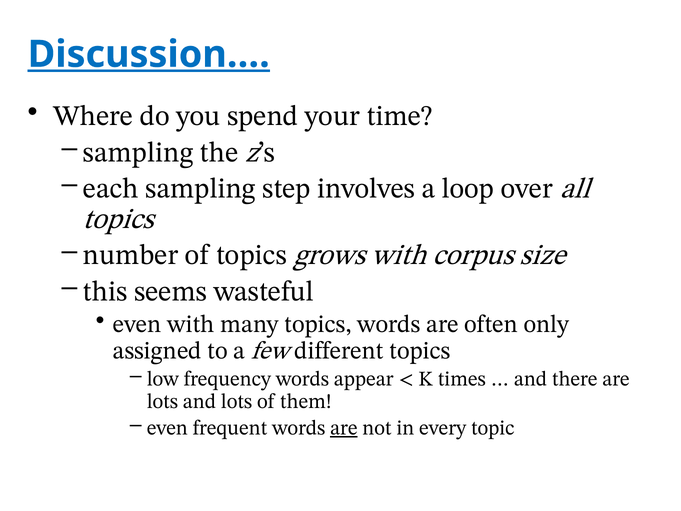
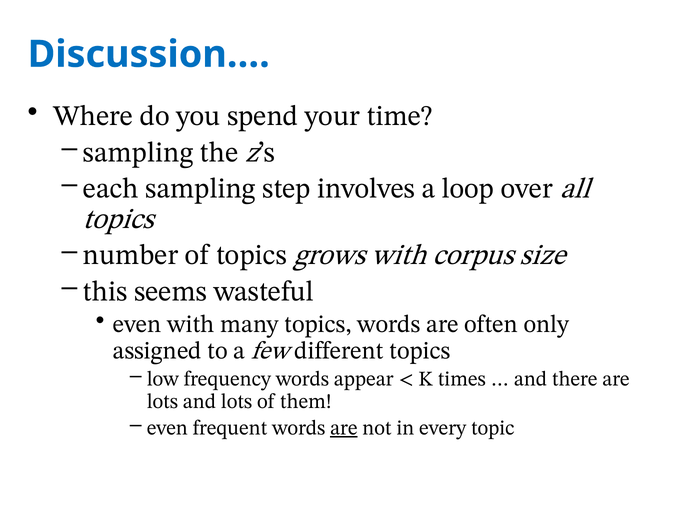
Discussion… underline: present -> none
